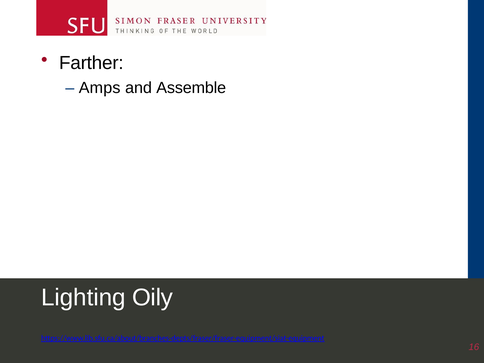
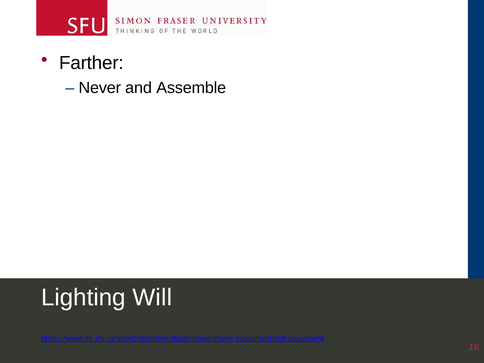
Amps: Amps -> Never
Oily: Oily -> Will
